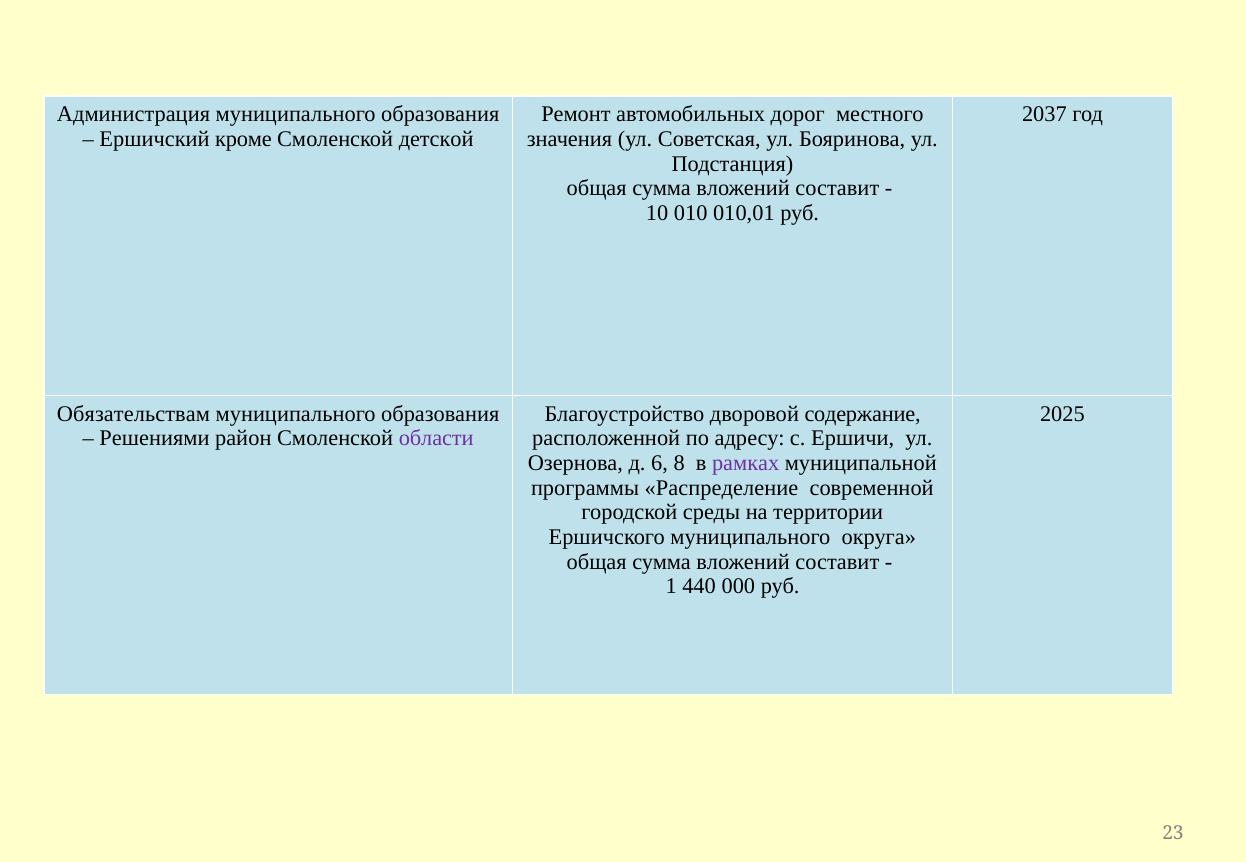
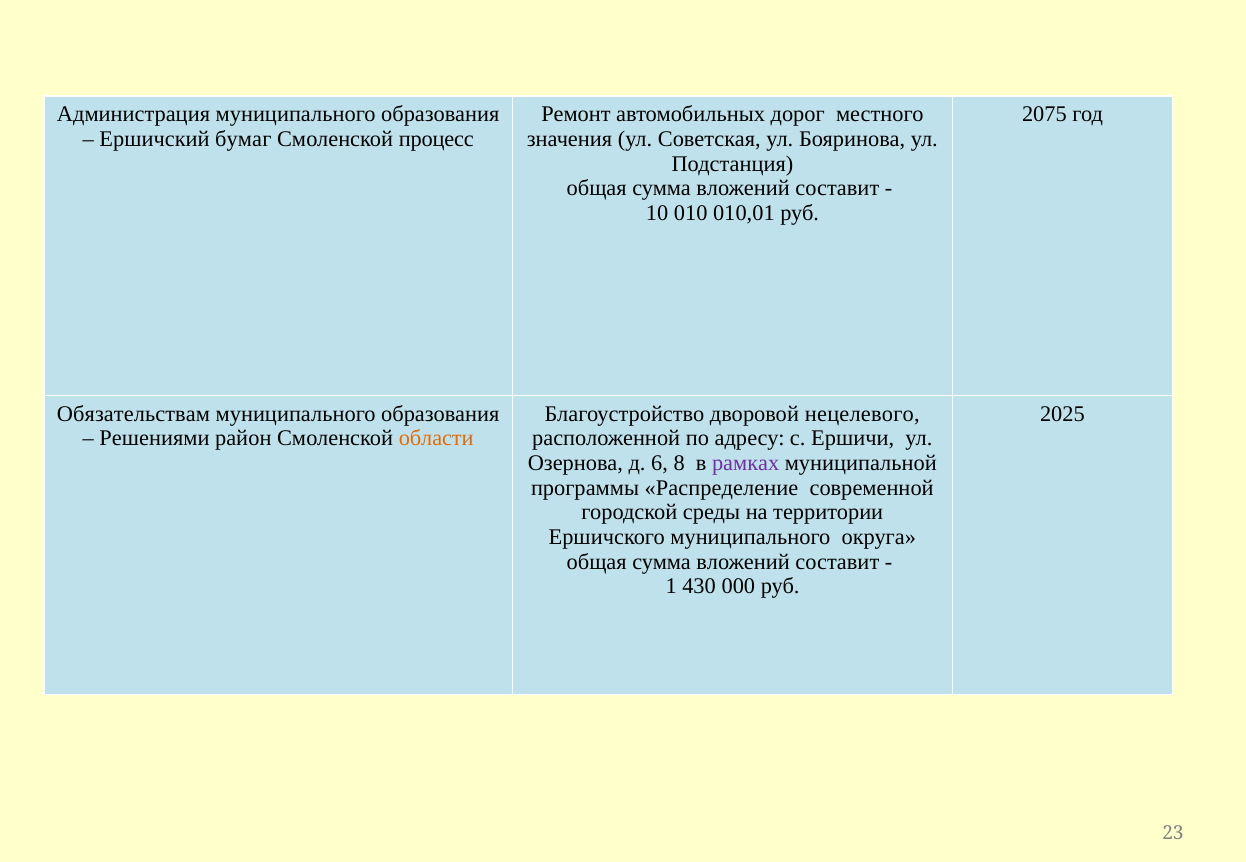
2037: 2037 -> 2075
кроме: кроме -> бумаг
детской: детской -> процесс
содержание: содержание -> нецелевого
области colour: purple -> orange
440: 440 -> 430
